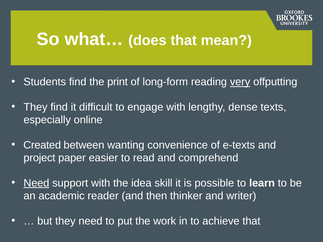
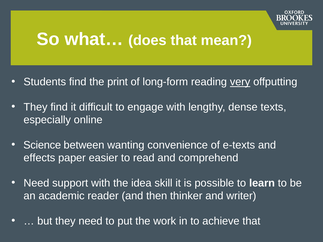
Created: Created -> Science
project: project -> effects
Need at (36, 183) underline: present -> none
